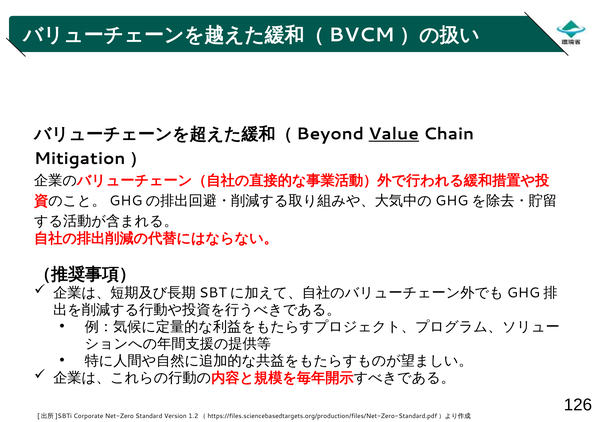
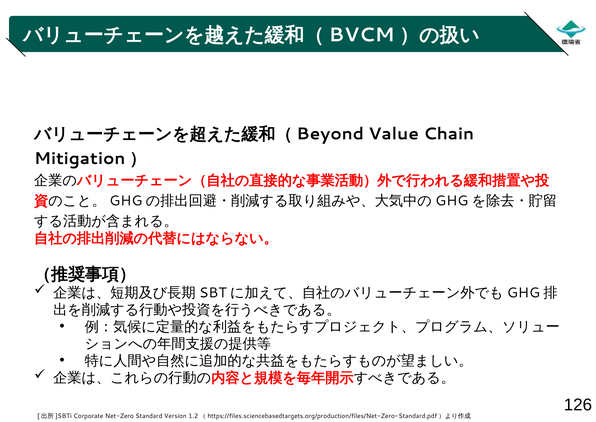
Value underline: present -> none
